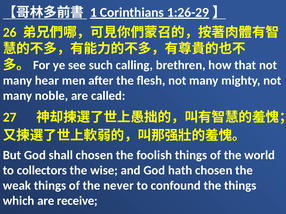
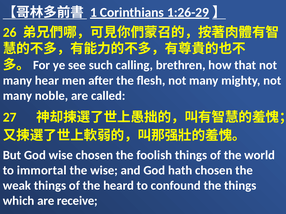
God shall: shall -> wise
collectors: collectors -> immortal
never: never -> heard
